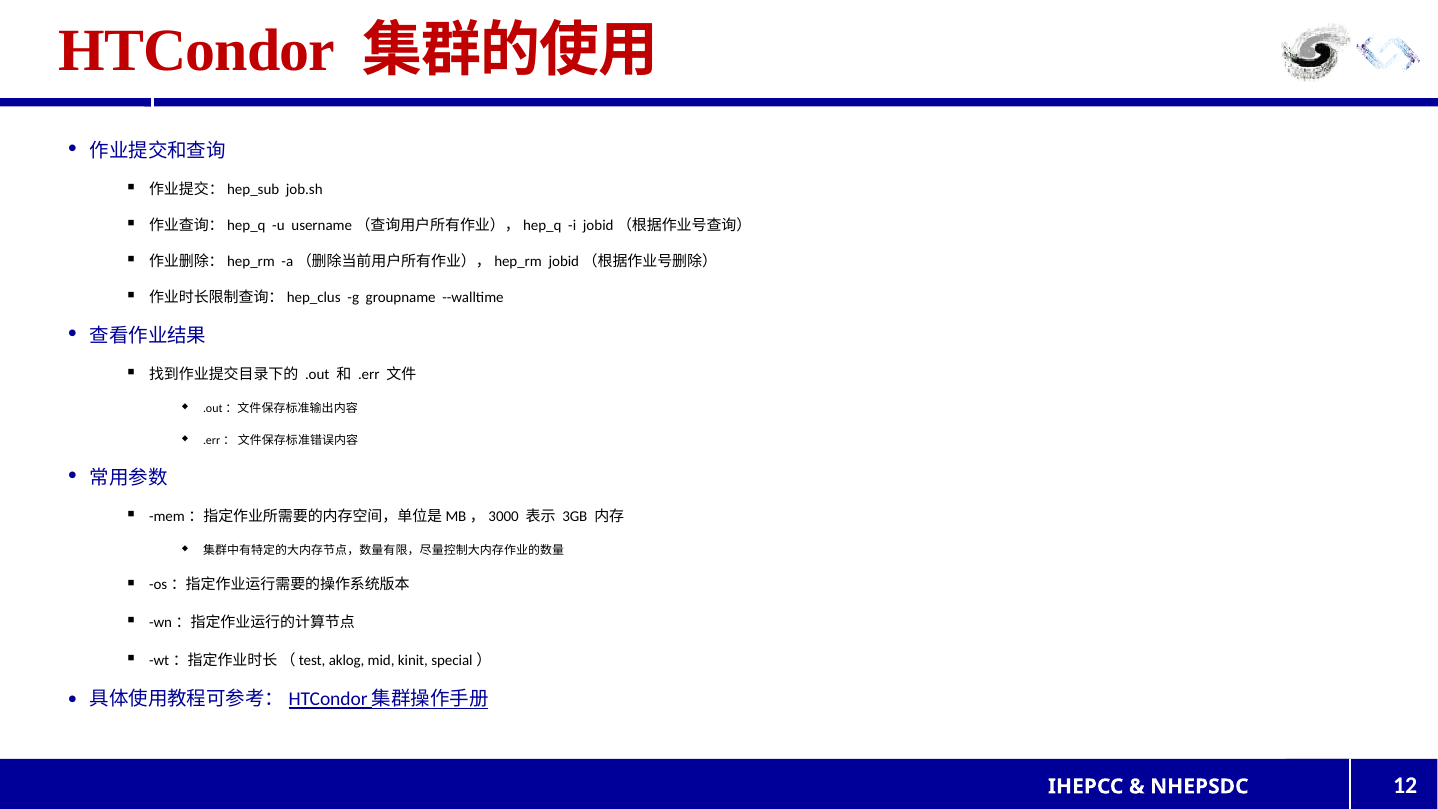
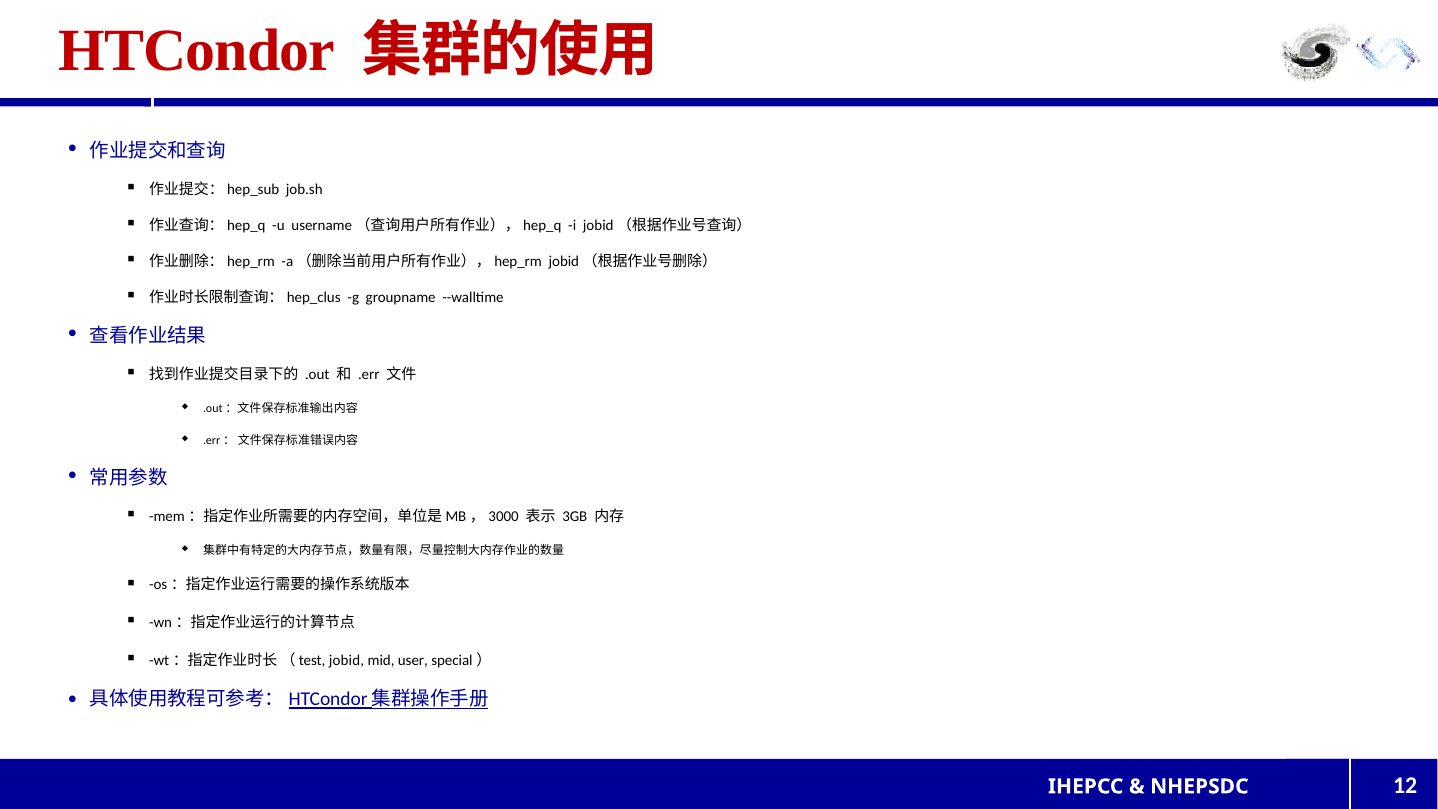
aklog: aklog -> jobid
kinit: kinit -> user
